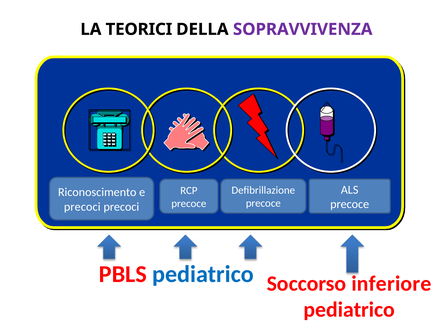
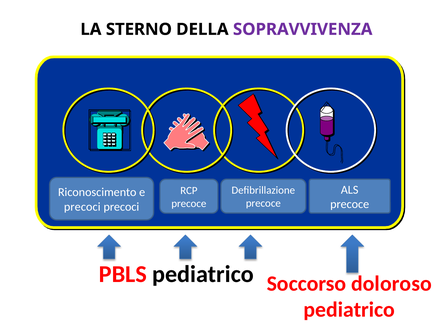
TEORICI: TEORICI -> STERNO
pediatrico at (203, 275) colour: blue -> black
inferiore: inferiore -> doloroso
